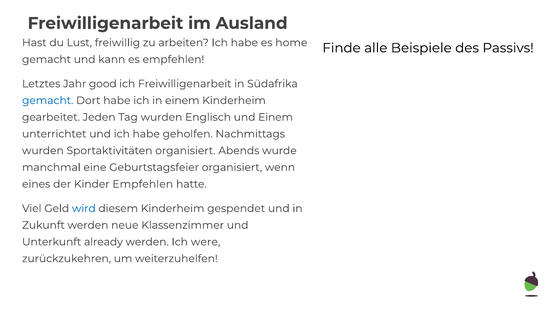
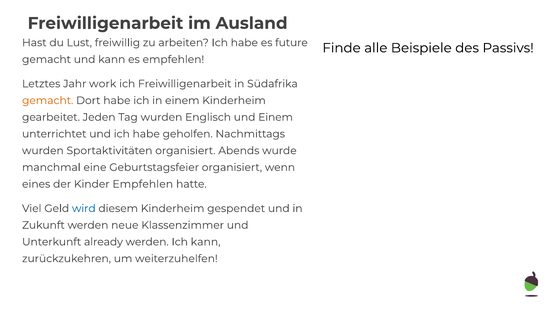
home: home -> future
good: good -> work
gemacht at (48, 100) colour: blue -> orange
Ich were: were -> kann
